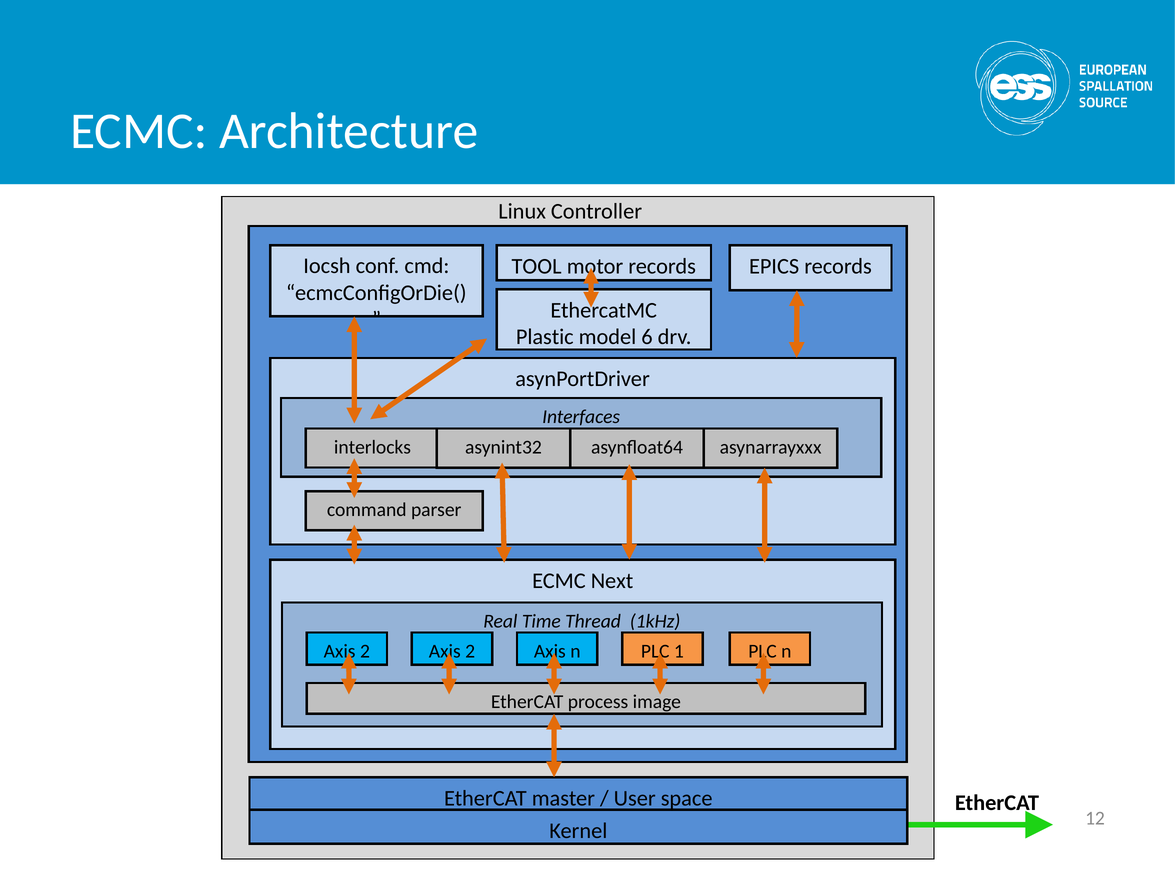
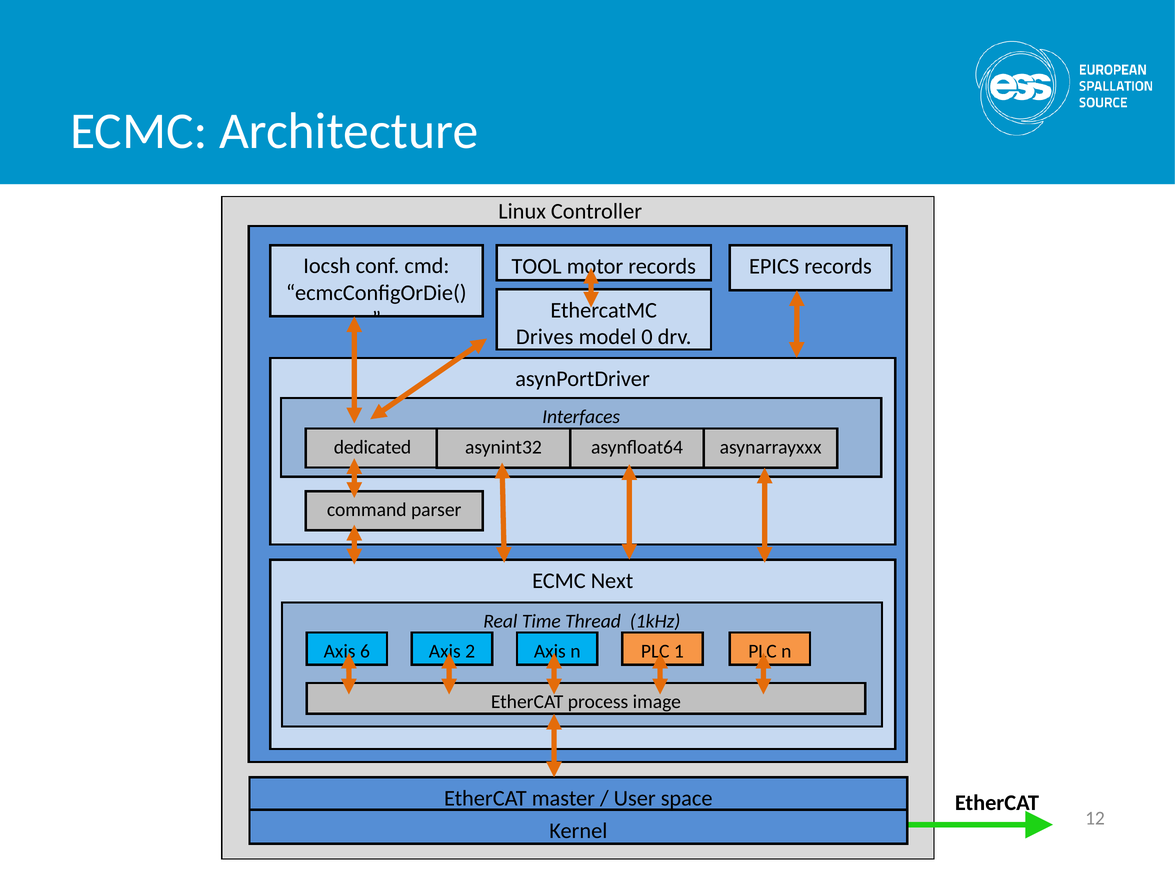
Plastic: Plastic -> Drives
6: 6 -> 0
interlocks: interlocks -> dedicated
2 at (365, 652): 2 -> 6
